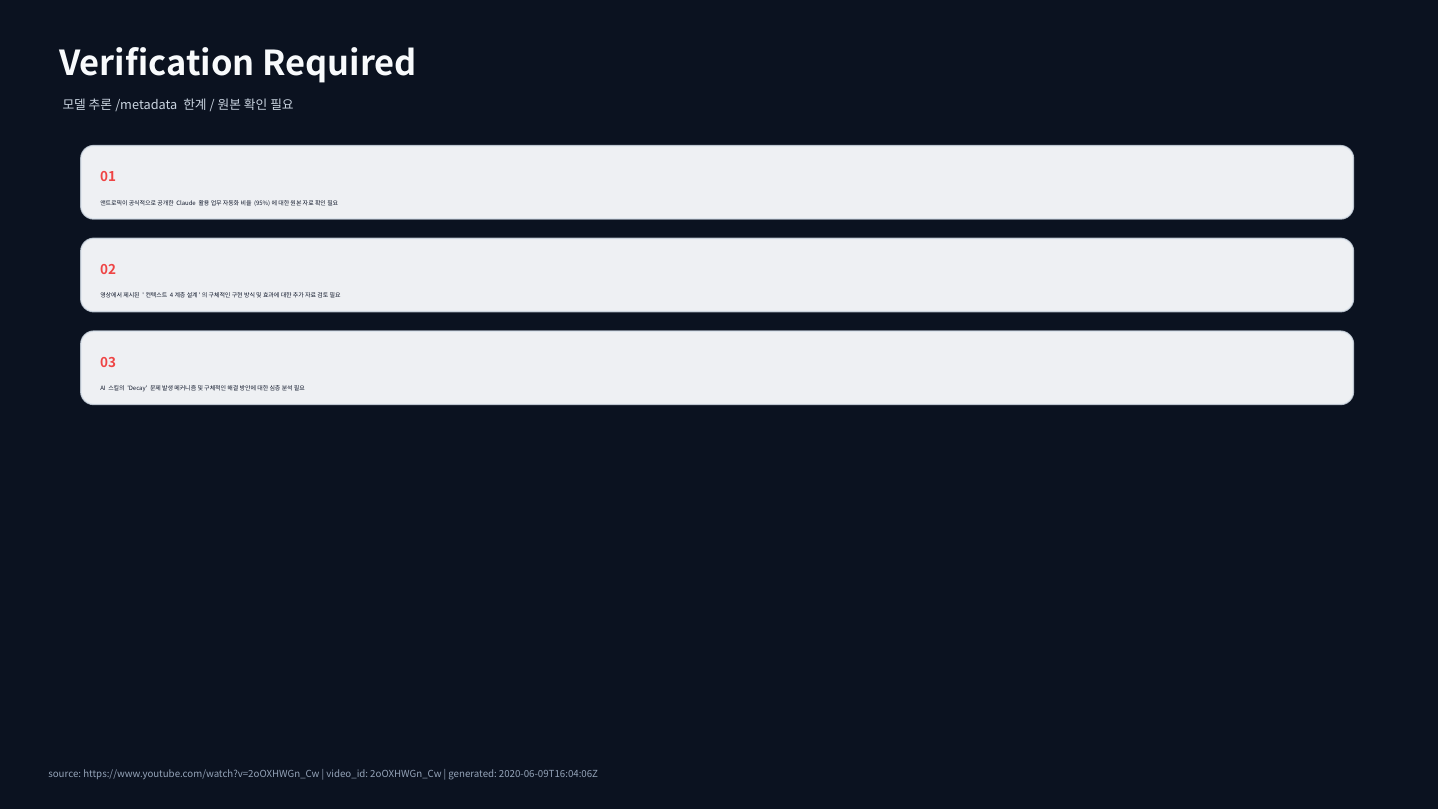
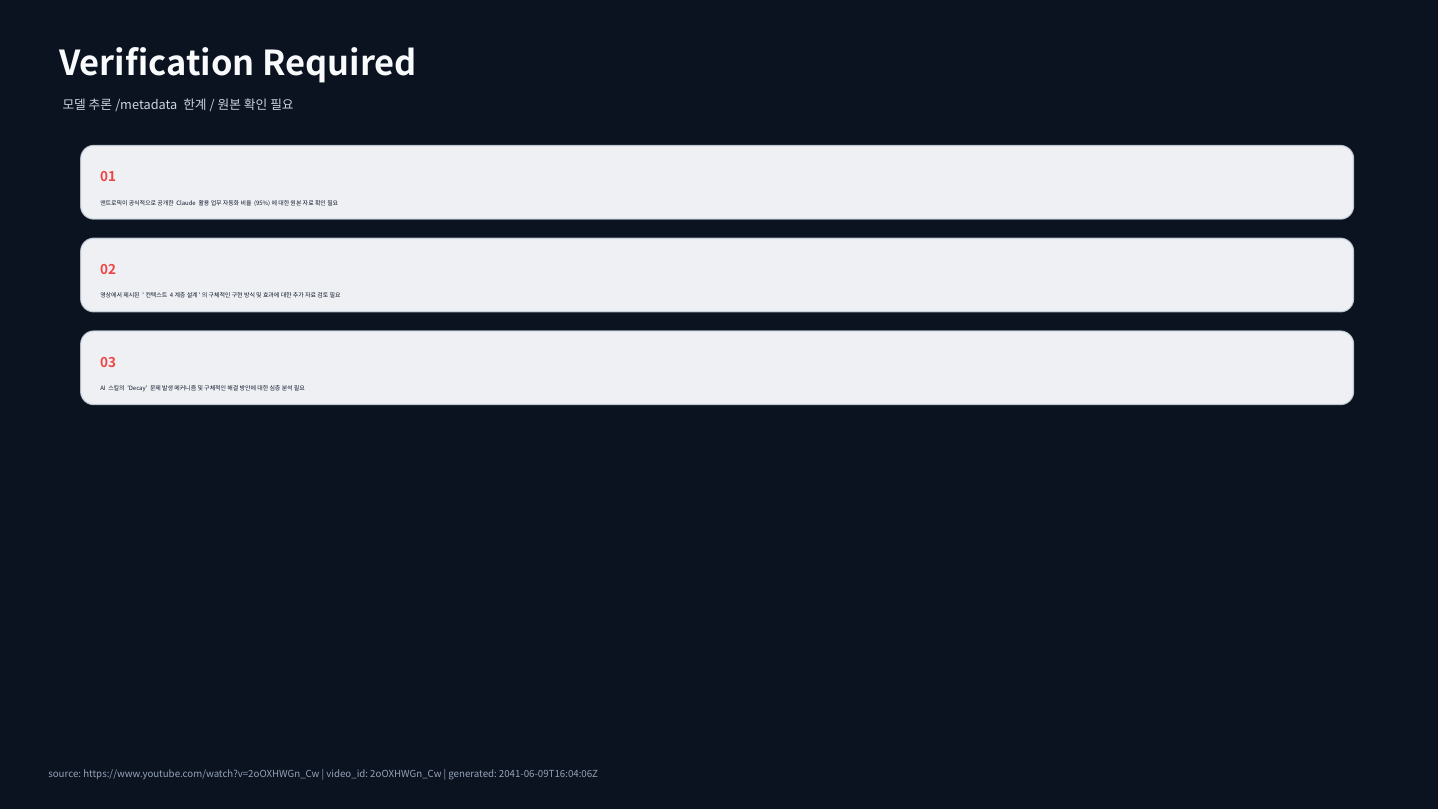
2020-06-09T16:04:06Z: 2020-06-09T16:04:06Z -> 2041-06-09T16:04:06Z
